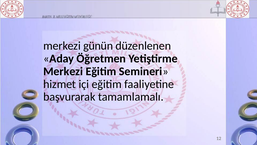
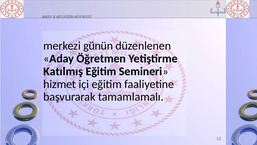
Merkezi at (63, 71): Merkezi -> Katılmış
